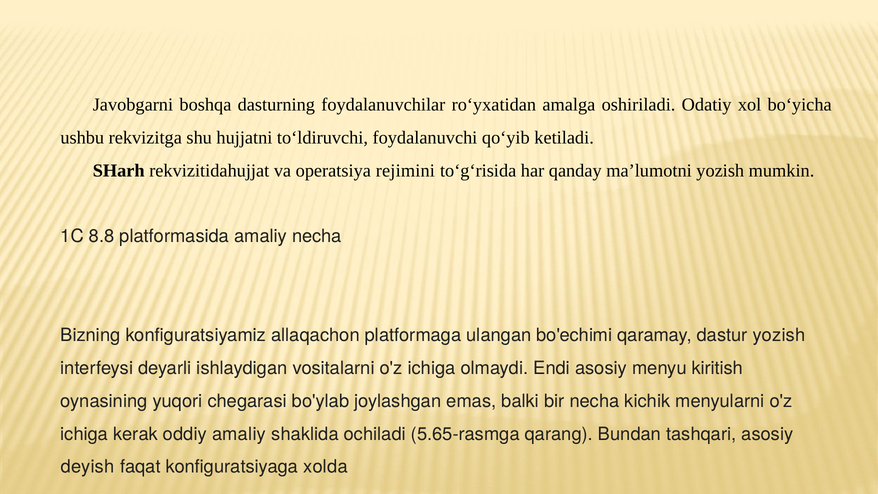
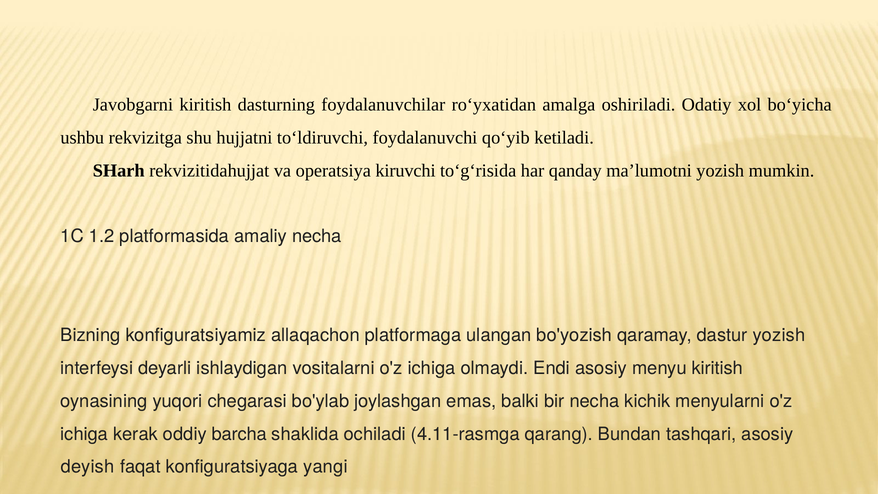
Javobgarni boshqa: boshqa -> kiritish
rejimini: rejimini -> kiruvchi
8.8: 8.8 -> 1.2
bo'echimi: bo'echimi -> bo'yozish
oddiy amaliy: amaliy -> barcha
5.65-rasmga: 5.65-rasmga -> 4.11-rasmga
xolda: xolda -> yangi
